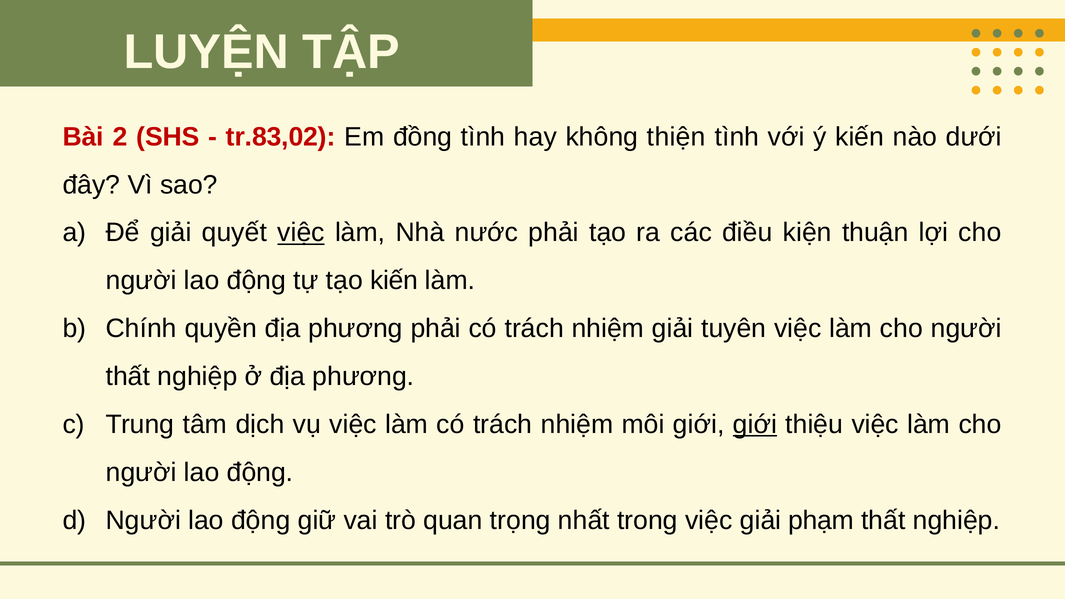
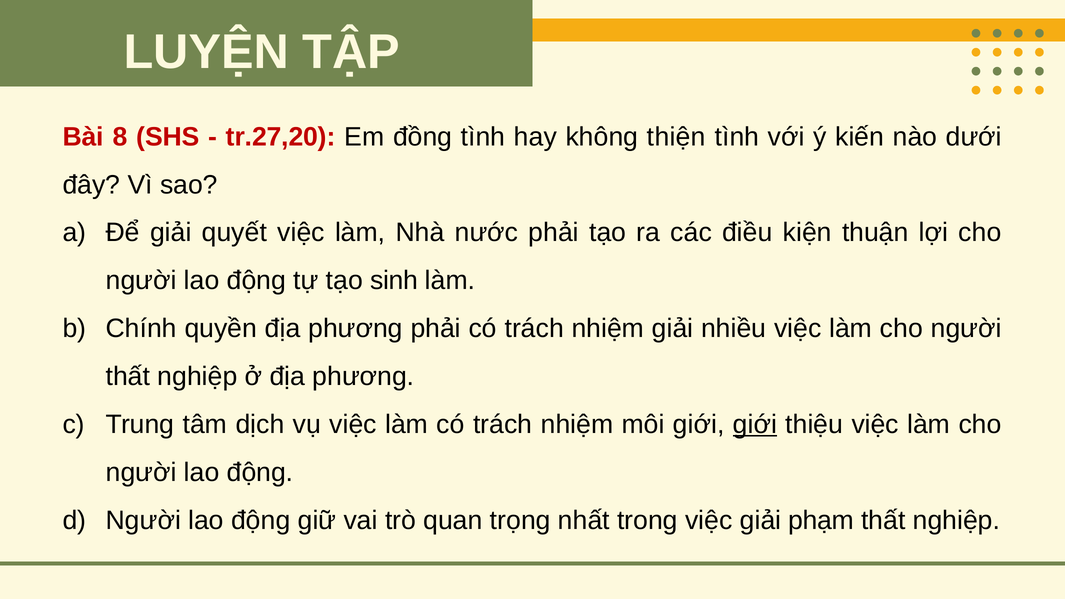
2: 2 -> 8
tr.83,02: tr.83,02 -> tr.27,20
việc at (301, 233) underline: present -> none
tạo kiến: kiến -> sinh
tuyên: tuyên -> nhiều
